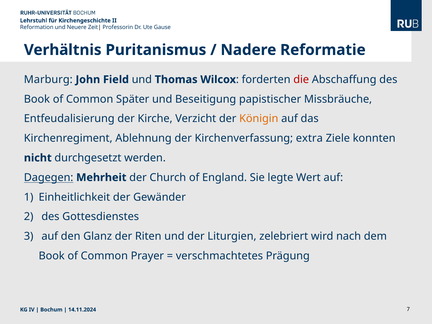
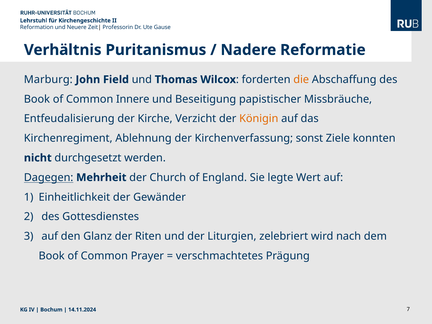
die colour: red -> orange
Später: Später -> Innere
extra: extra -> sonst
